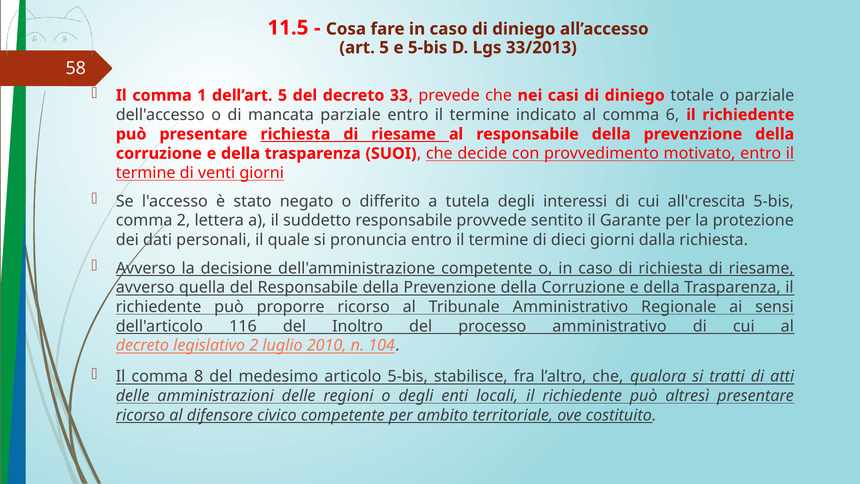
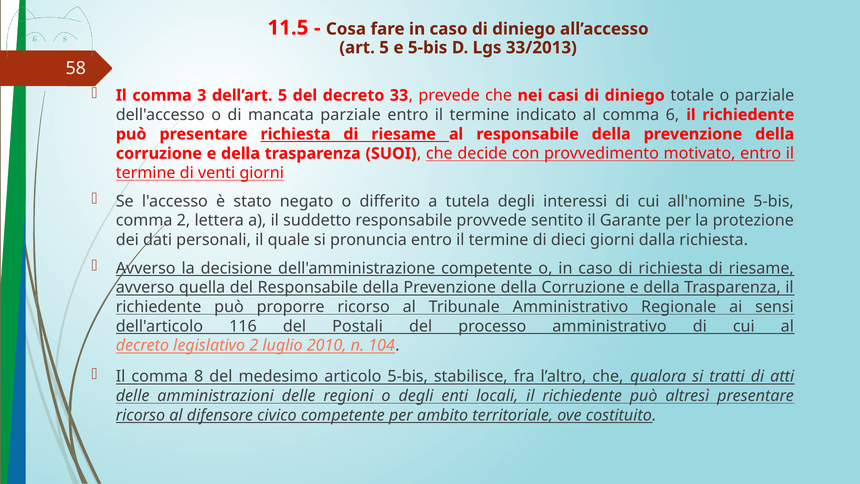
1: 1 -> 3
all'crescita: all'crescita -> all'nomine
Inoltro: Inoltro -> Postali
